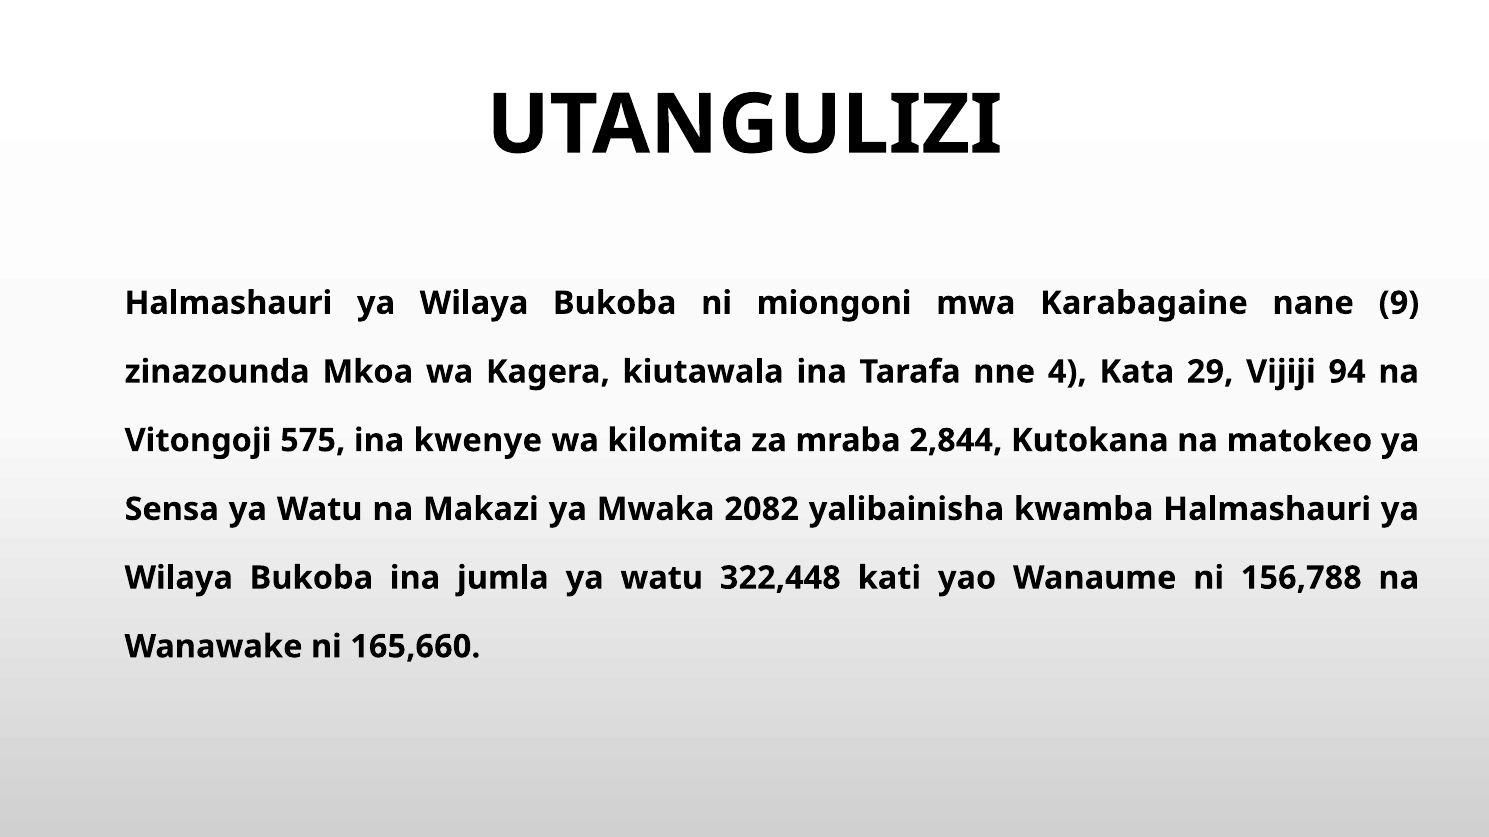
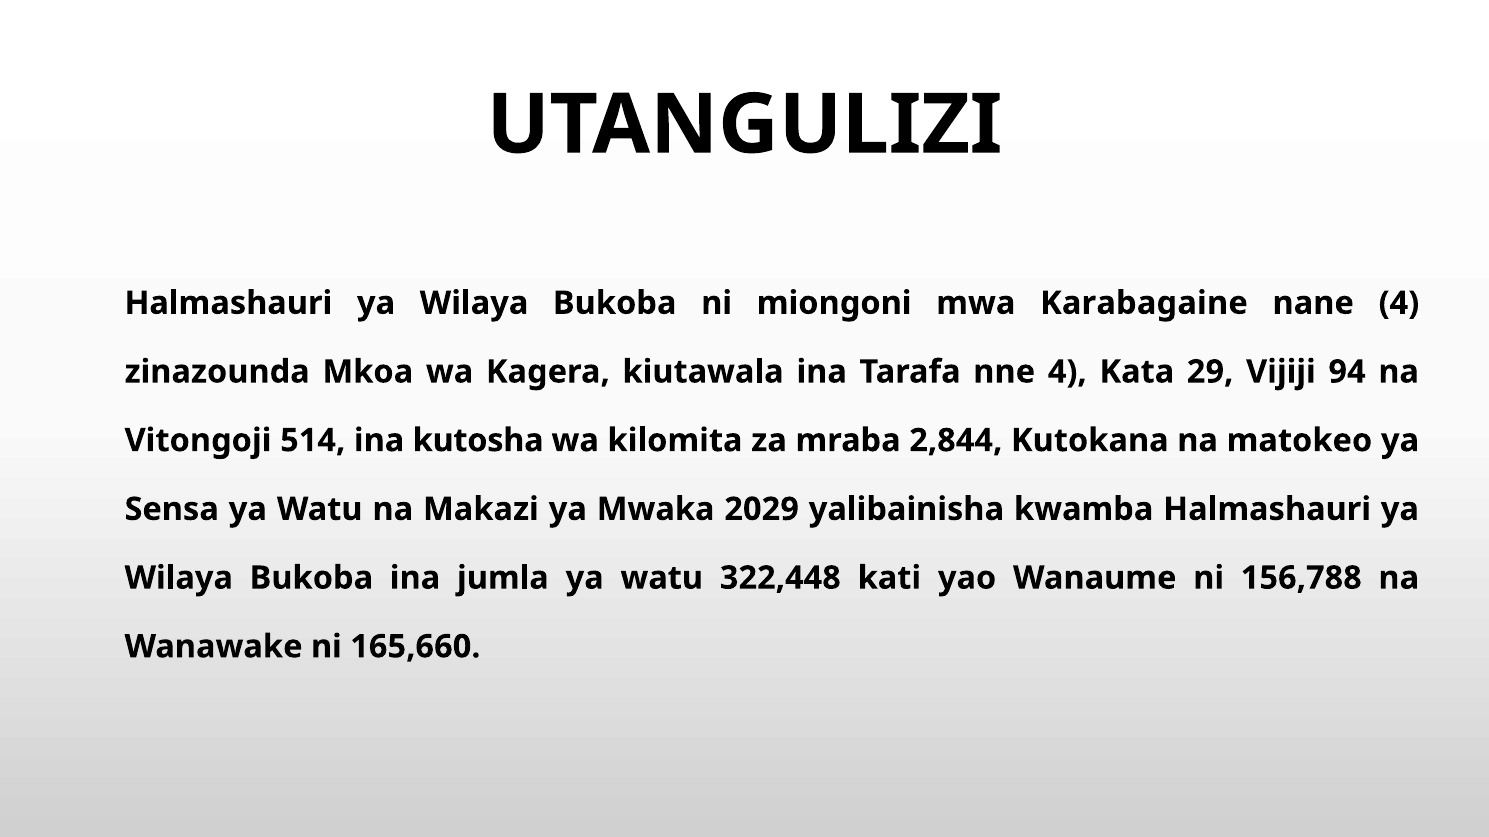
nane 9: 9 -> 4
575: 575 -> 514
kwenye: kwenye -> kutosha
2082: 2082 -> 2029
